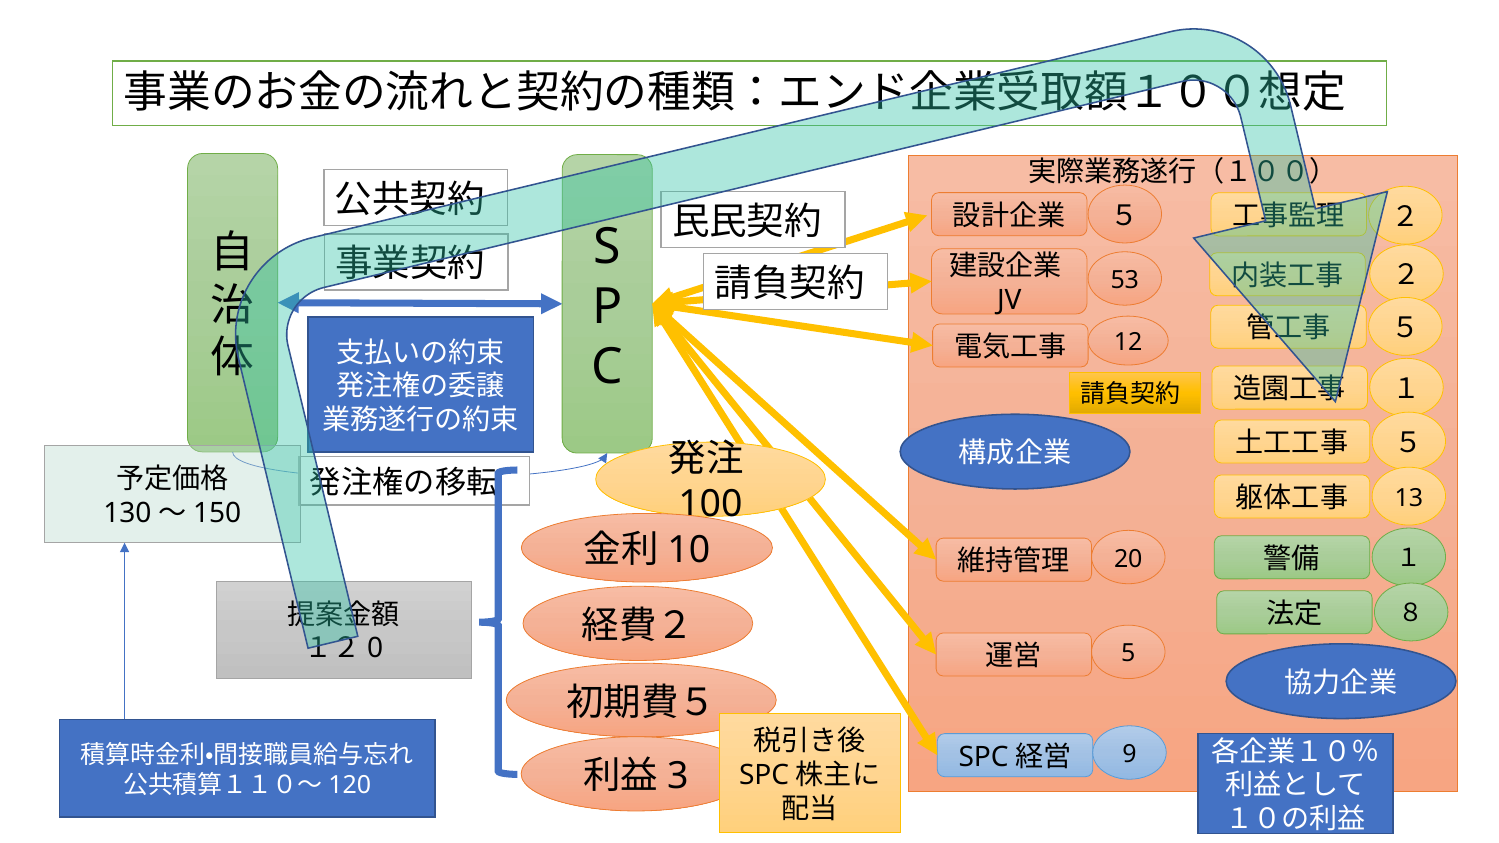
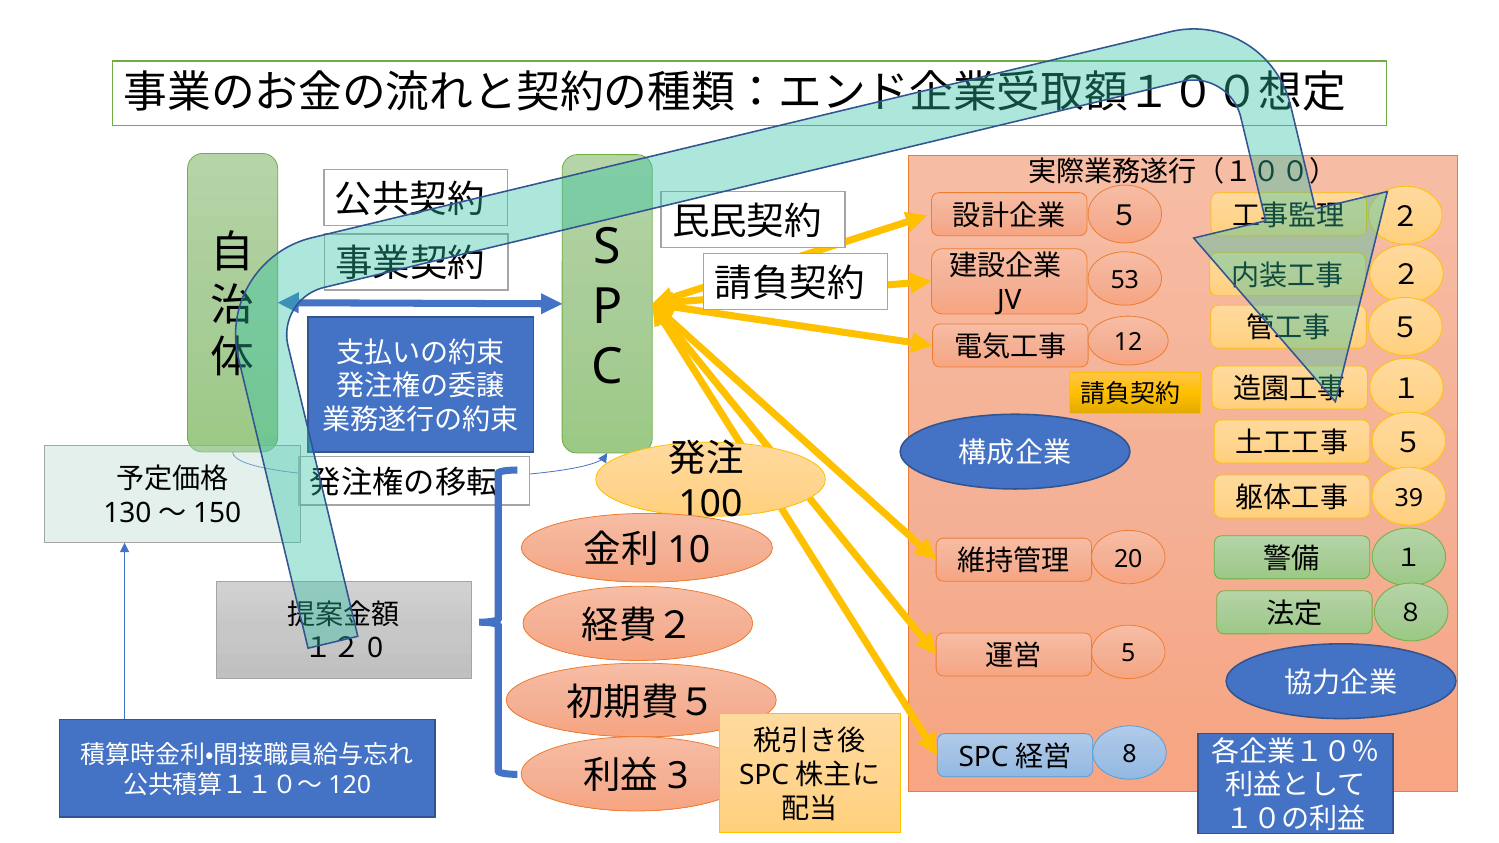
13: 13 -> 39
9: 9 -> 8
